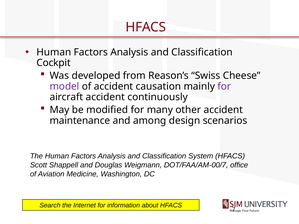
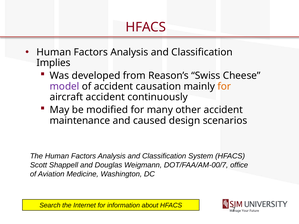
Cockpit: Cockpit -> Implies
for at (224, 86) colour: purple -> orange
among: among -> caused
